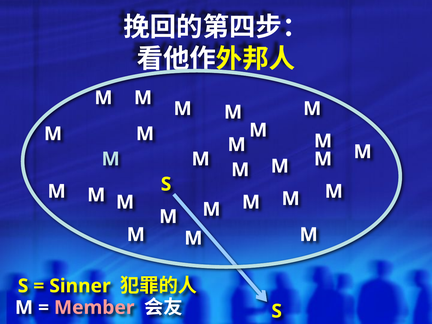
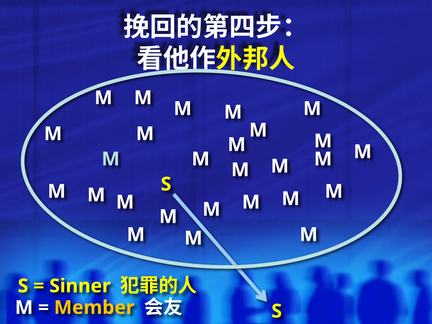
Member colour: pink -> yellow
